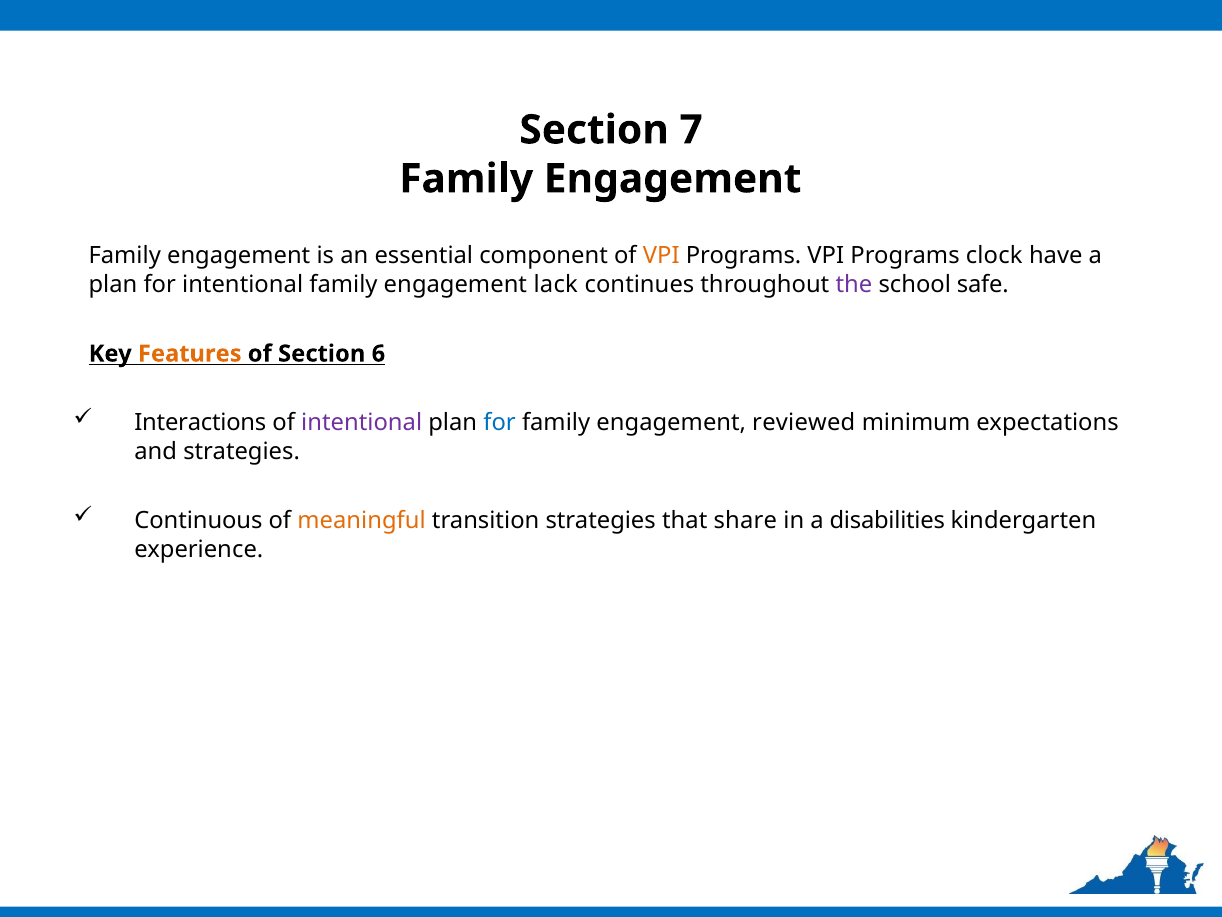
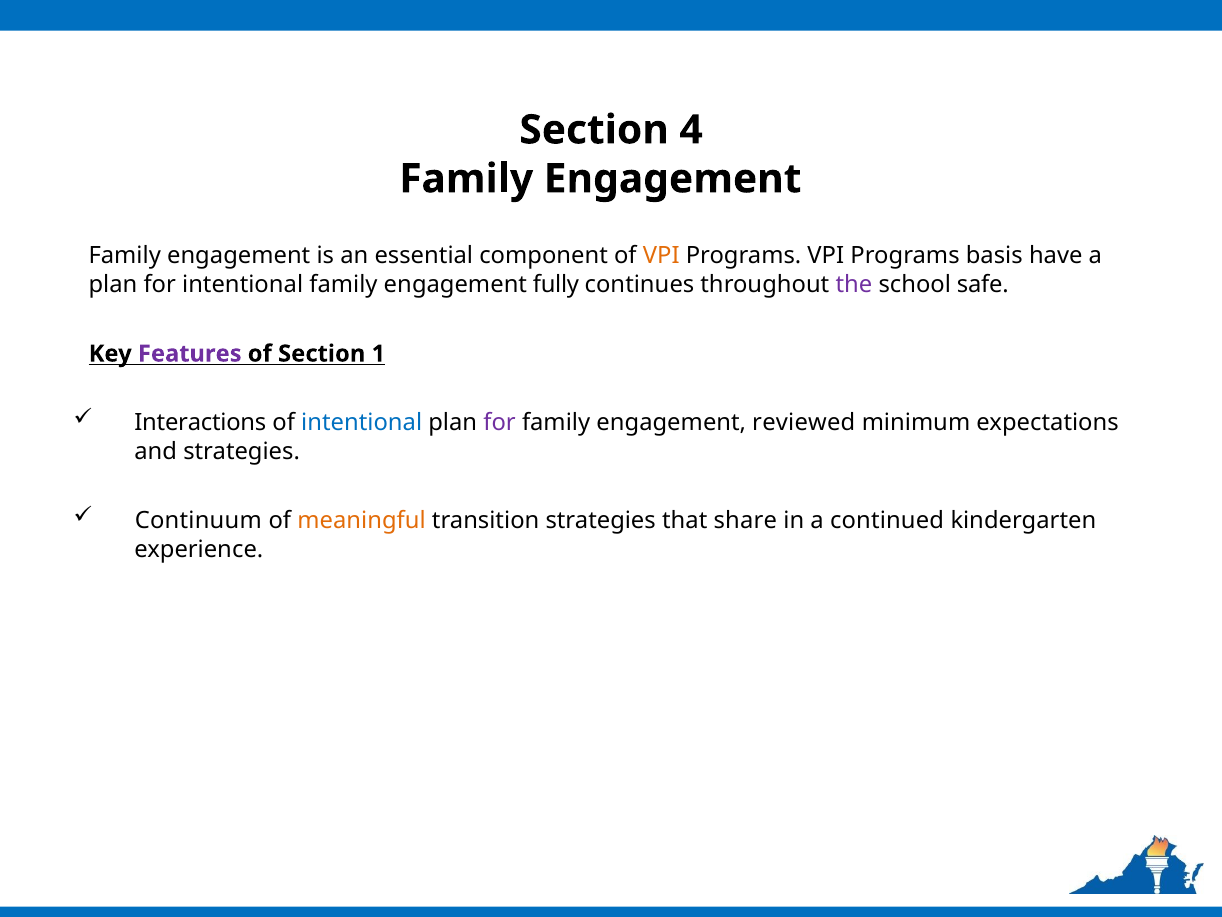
7: 7 -> 4
clock: clock -> basis
lack: lack -> fully
Features colour: orange -> purple
6: 6 -> 1
intentional at (362, 423) colour: purple -> blue
for at (500, 423) colour: blue -> purple
Continuous: Continuous -> Continuum
disabilities: disabilities -> continued
